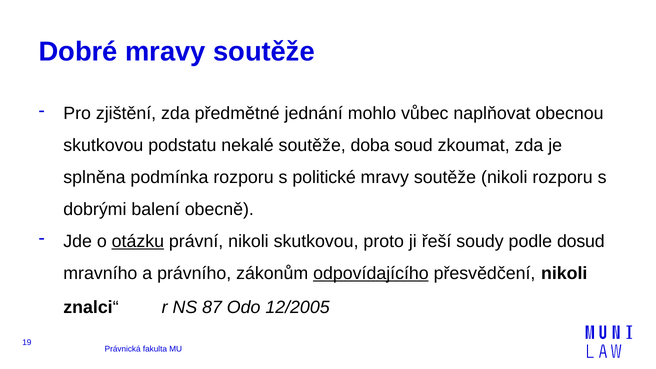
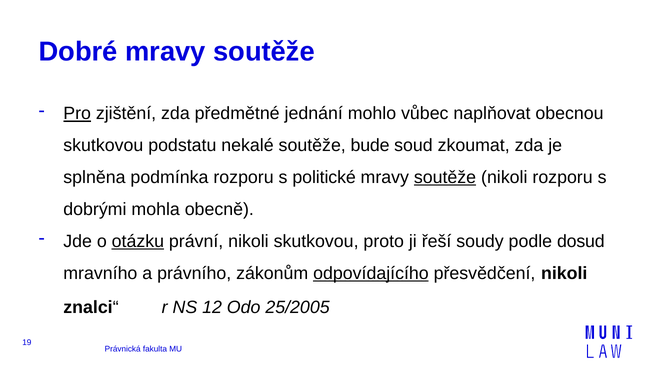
Pro underline: none -> present
doba: doba -> bude
soutěže at (445, 178) underline: none -> present
balení: balení -> mohla
87: 87 -> 12
12/2005: 12/2005 -> 25/2005
